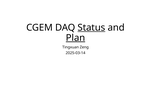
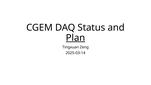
Status underline: present -> none
